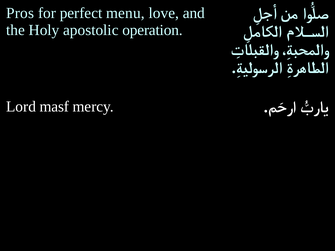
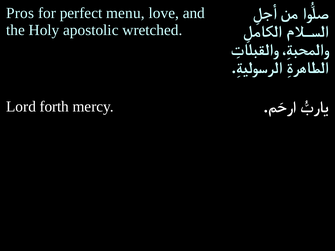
operation: operation -> wretched
masf: masf -> forth
